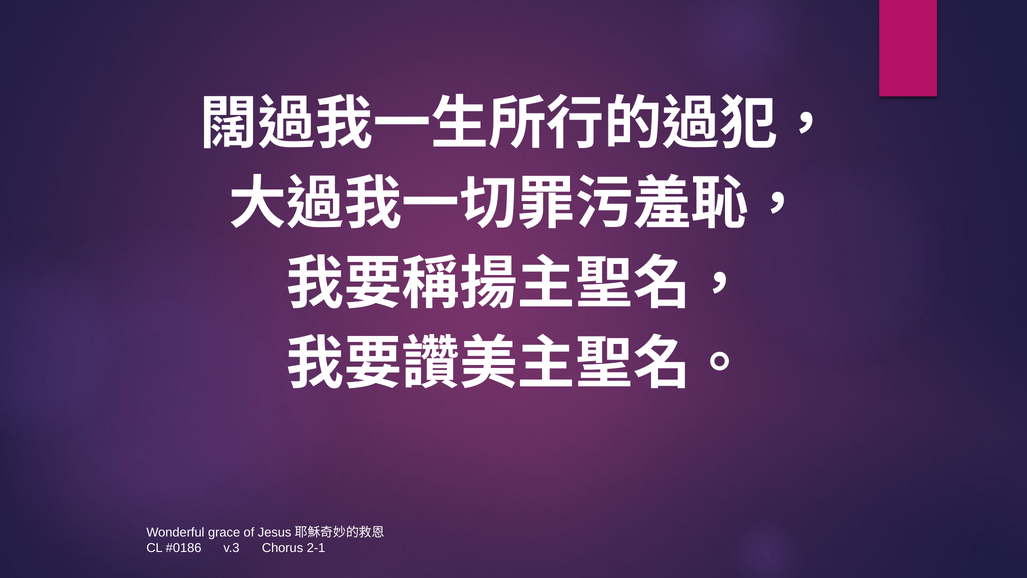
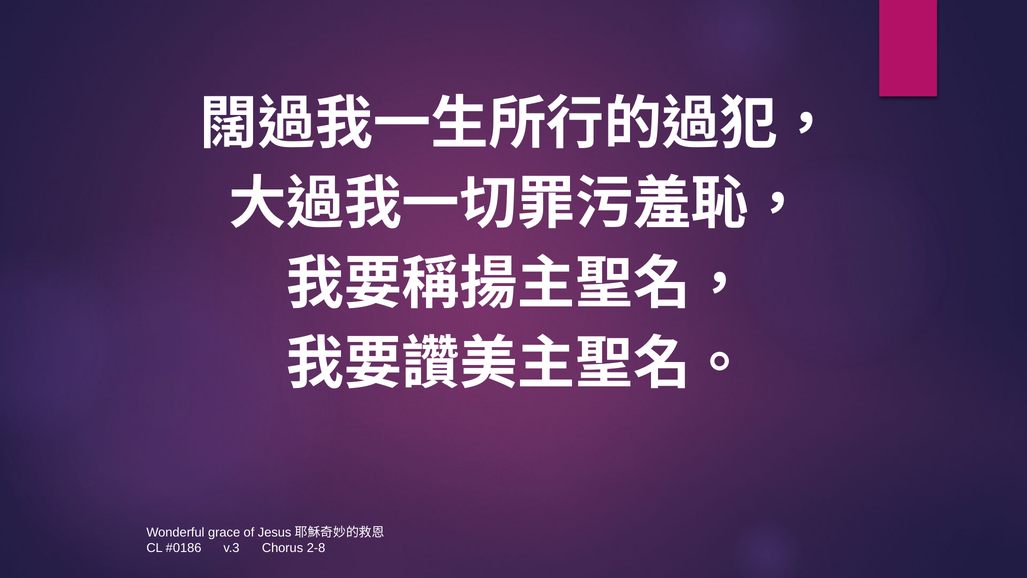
2-1: 2-1 -> 2-8
